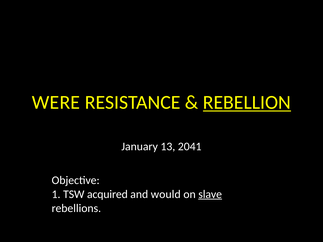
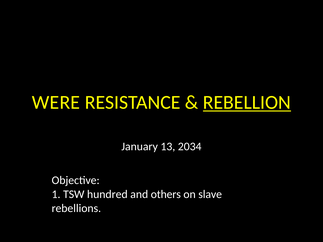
2041: 2041 -> 2034
acquired: acquired -> hundred
would: would -> others
slave underline: present -> none
